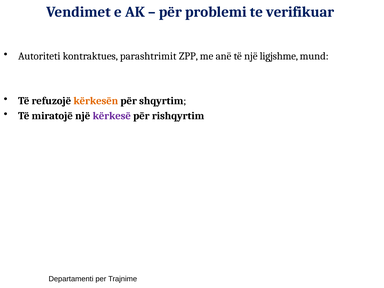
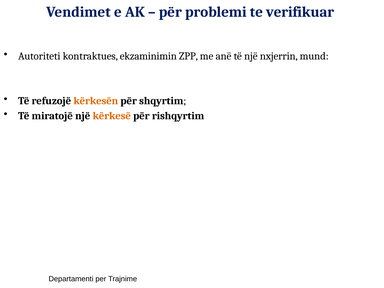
parashtrimit: parashtrimit -> ekzaminimin
ligjshme: ligjshme -> nxjerrin
kërkesë colour: purple -> orange
